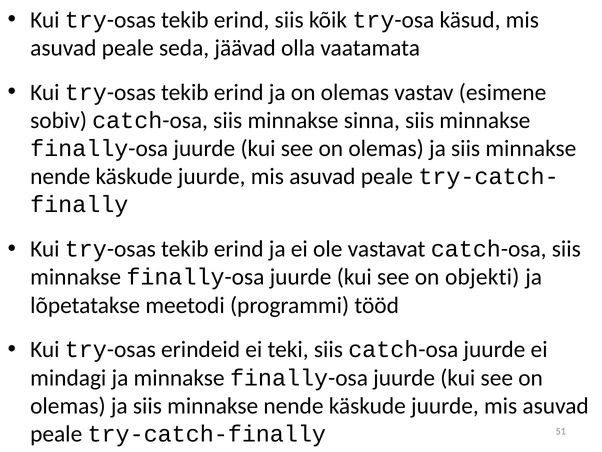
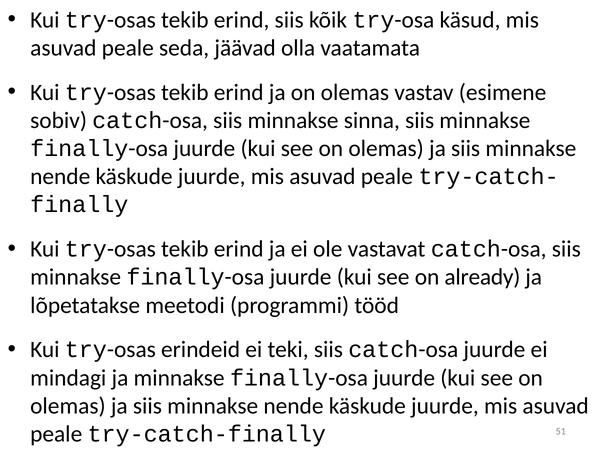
objekti: objekti -> already
